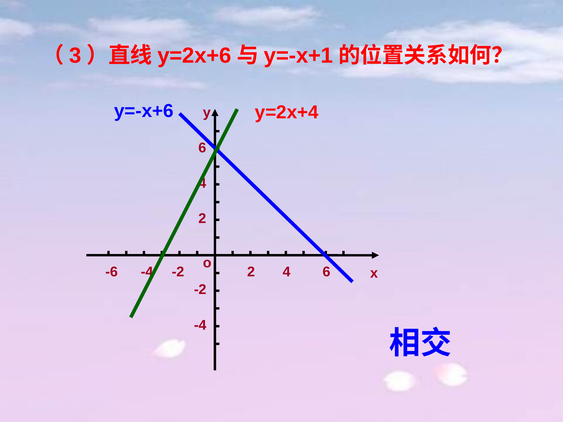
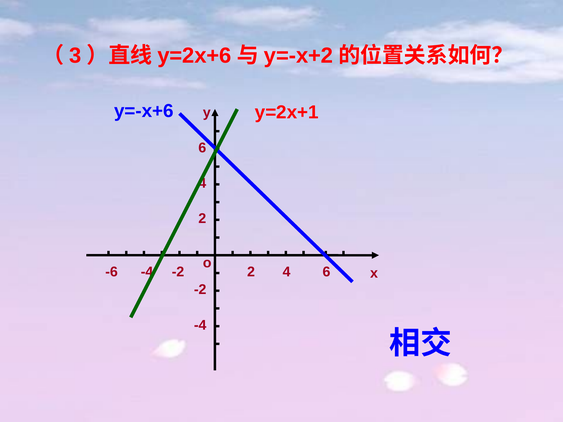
y=-x+1: y=-x+1 -> y=-x+2
y=2x+4: y=2x+4 -> y=2x+1
